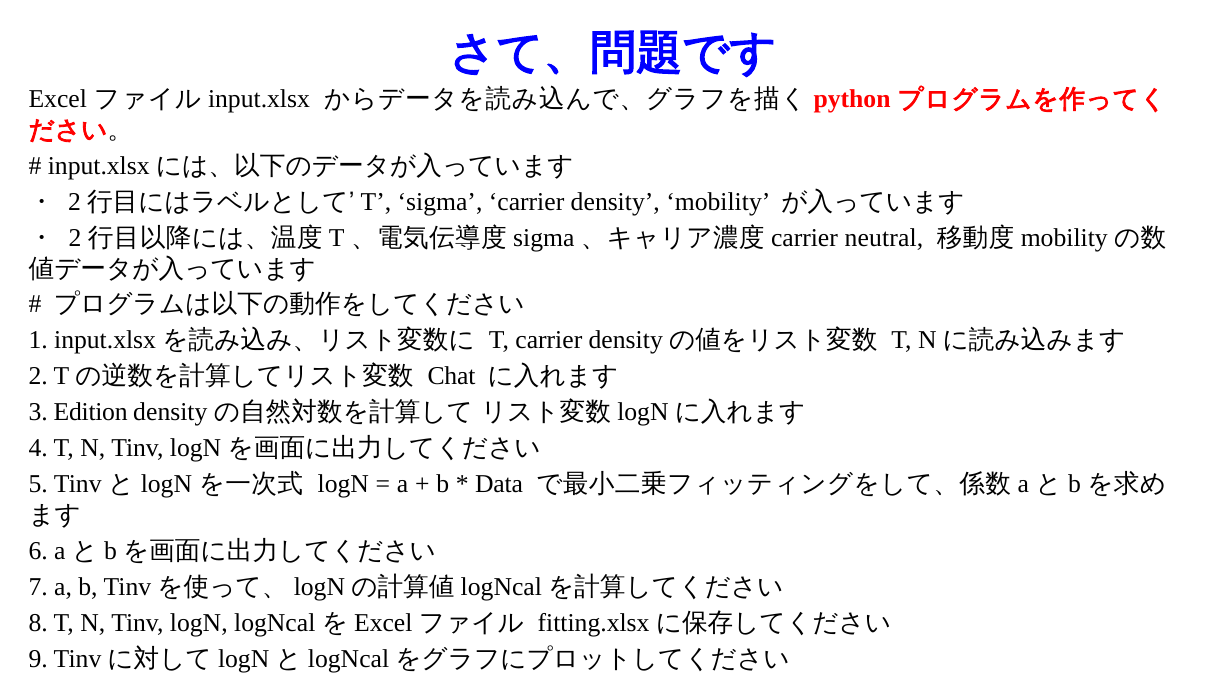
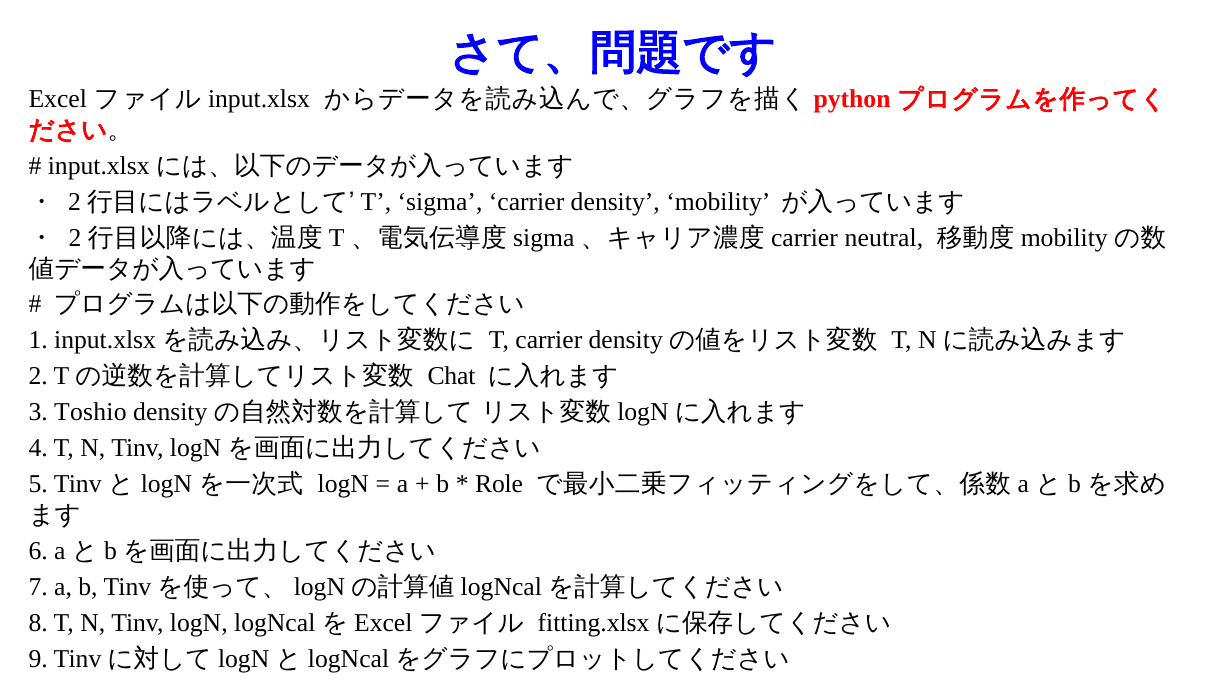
Edition: Edition -> Toshio
Data: Data -> Role
